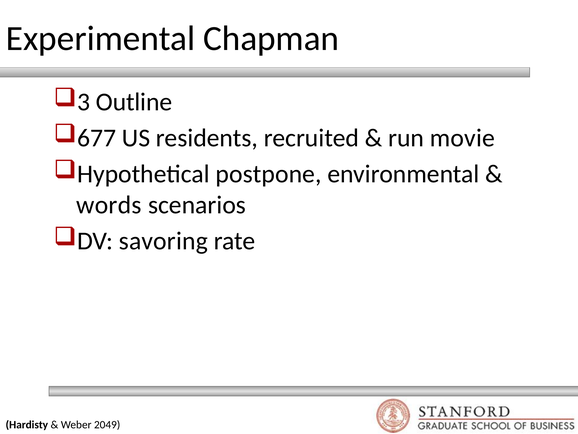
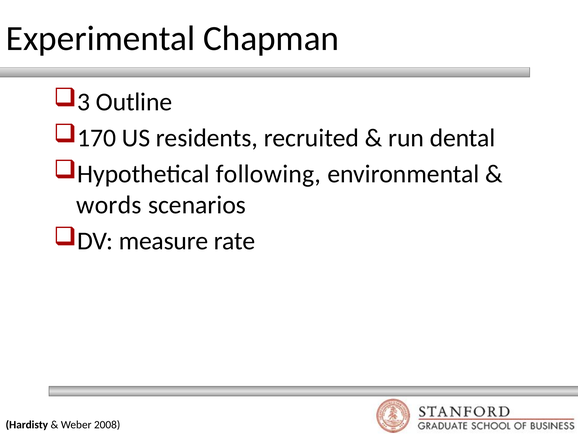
677: 677 -> 170
movie: movie -> dental
postpone: postpone -> following
savoring: savoring -> measure
2049: 2049 -> 2008
